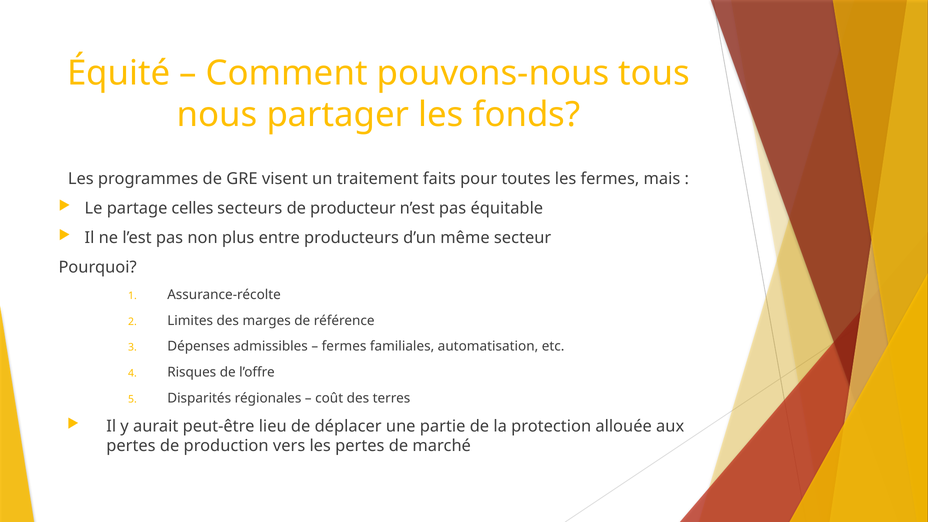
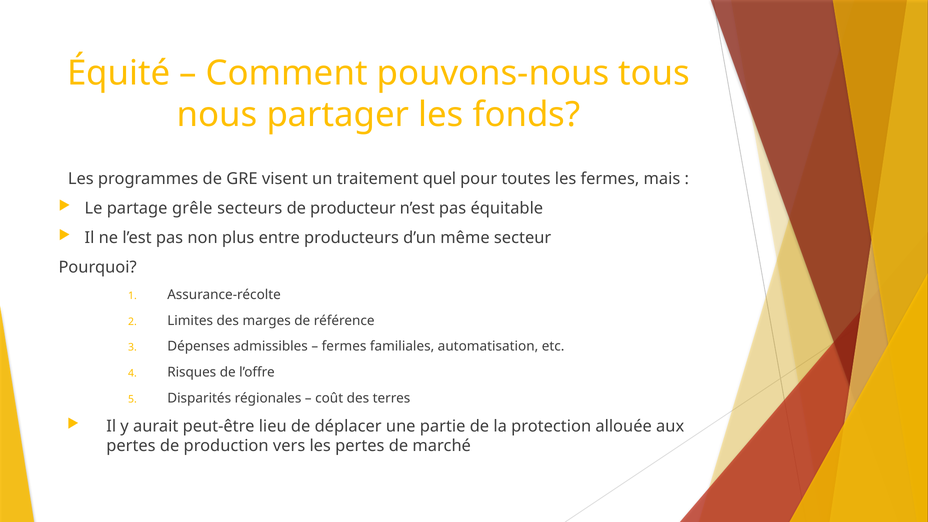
faits: faits -> quel
celles: celles -> grêle
